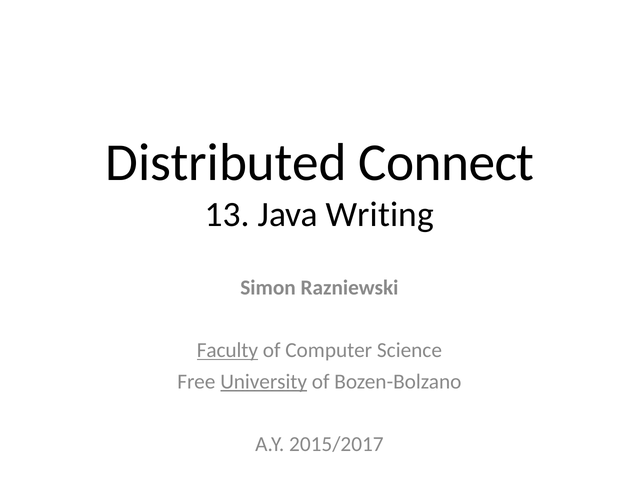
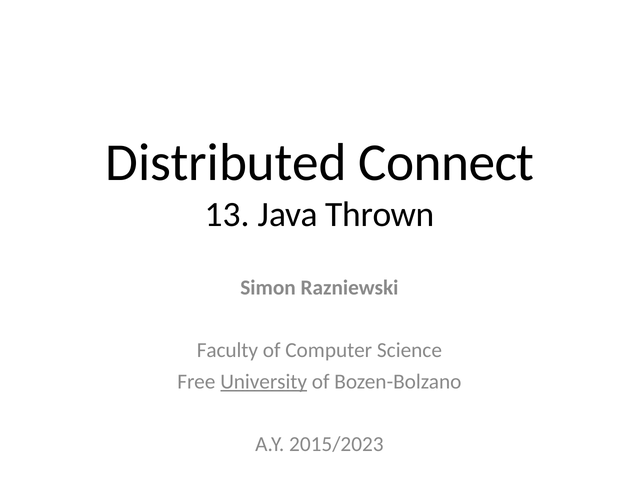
Writing: Writing -> Thrown
Faculty underline: present -> none
2015/2017: 2015/2017 -> 2015/2023
